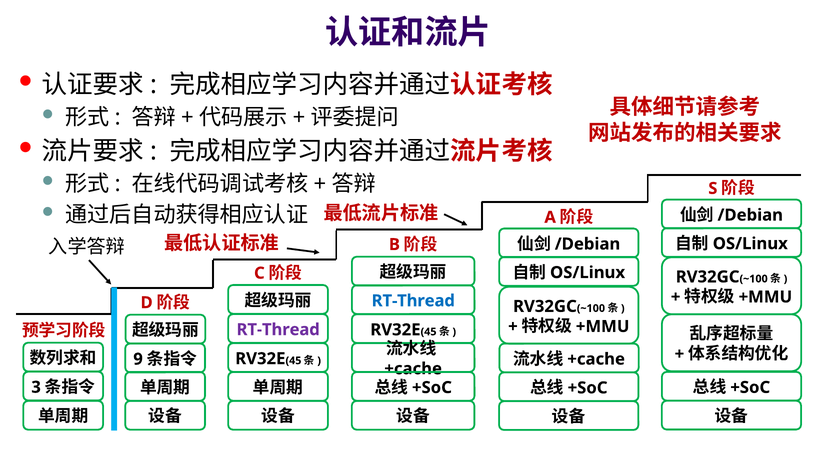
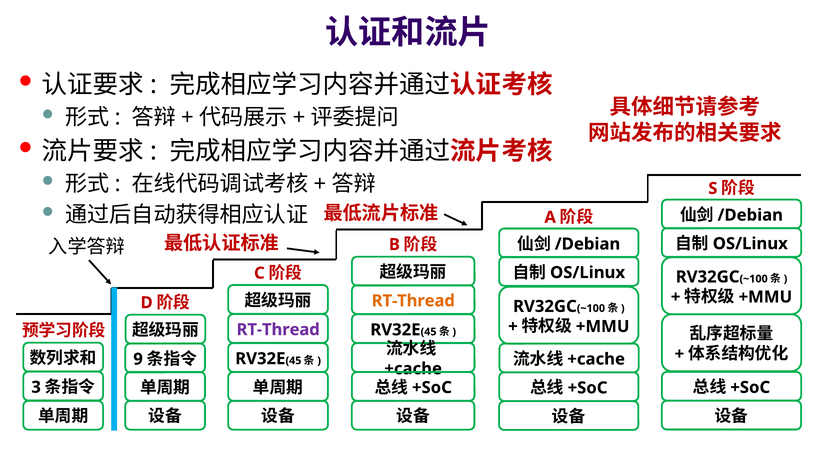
RT-Thread at (413, 301) colour: blue -> orange
